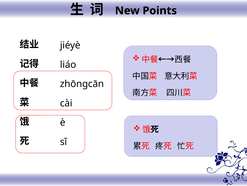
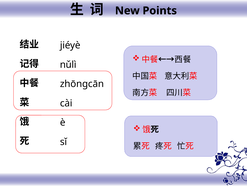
liáo: liáo -> nǔlì
